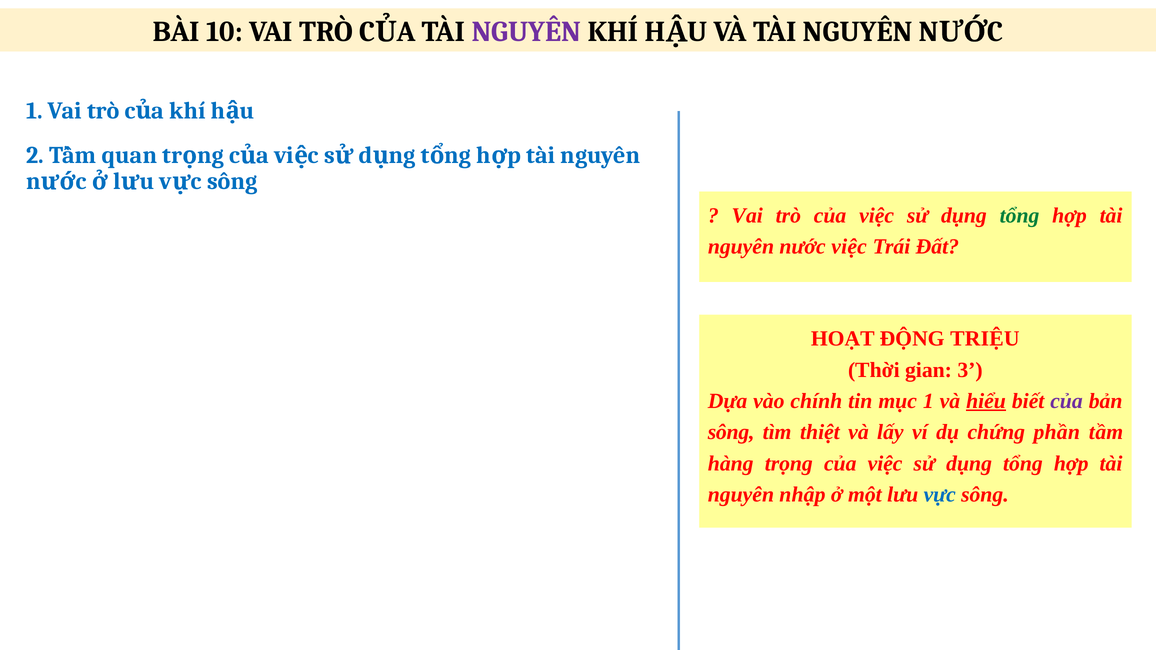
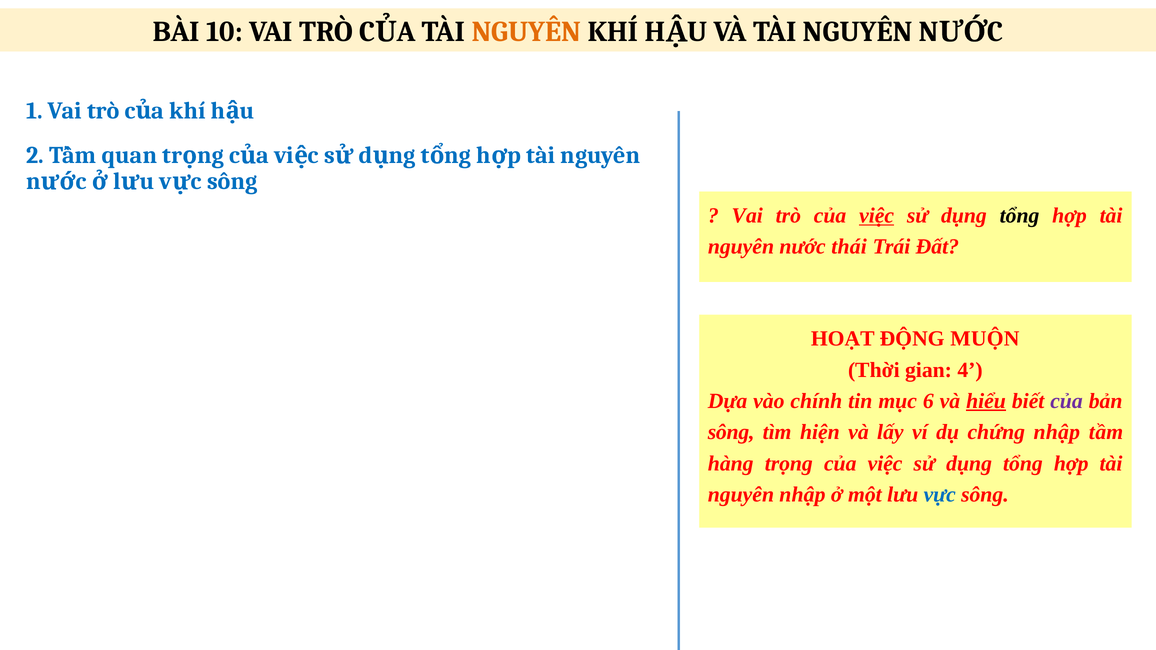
NGUYÊN at (526, 32) colour: purple -> orange
việc at (877, 216) underline: none -> present
tổng at (1020, 216) colour: green -> black
nước việc: việc -> thái
TRIỆU: TRIỆU -> MUỘN
3: 3 -> 4
mục 1: 1 -> 6
thiệt: thiệt -> hiện
chứng phần: phần -> nhập
